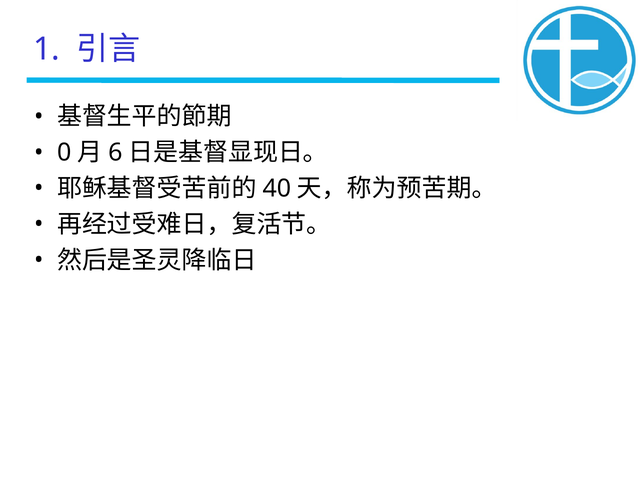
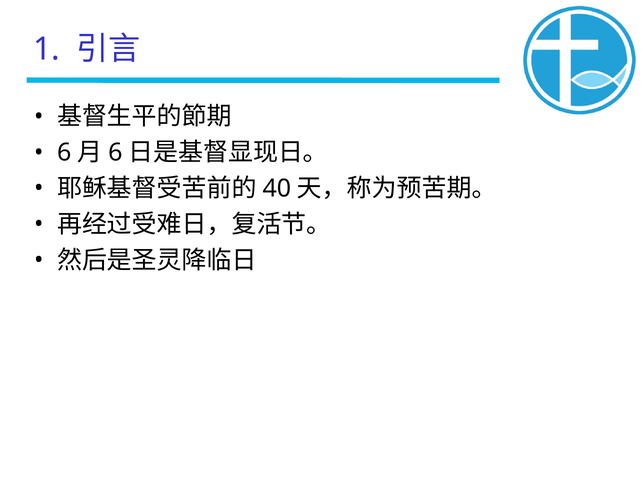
0 at (64, 153): 0 -> 6
